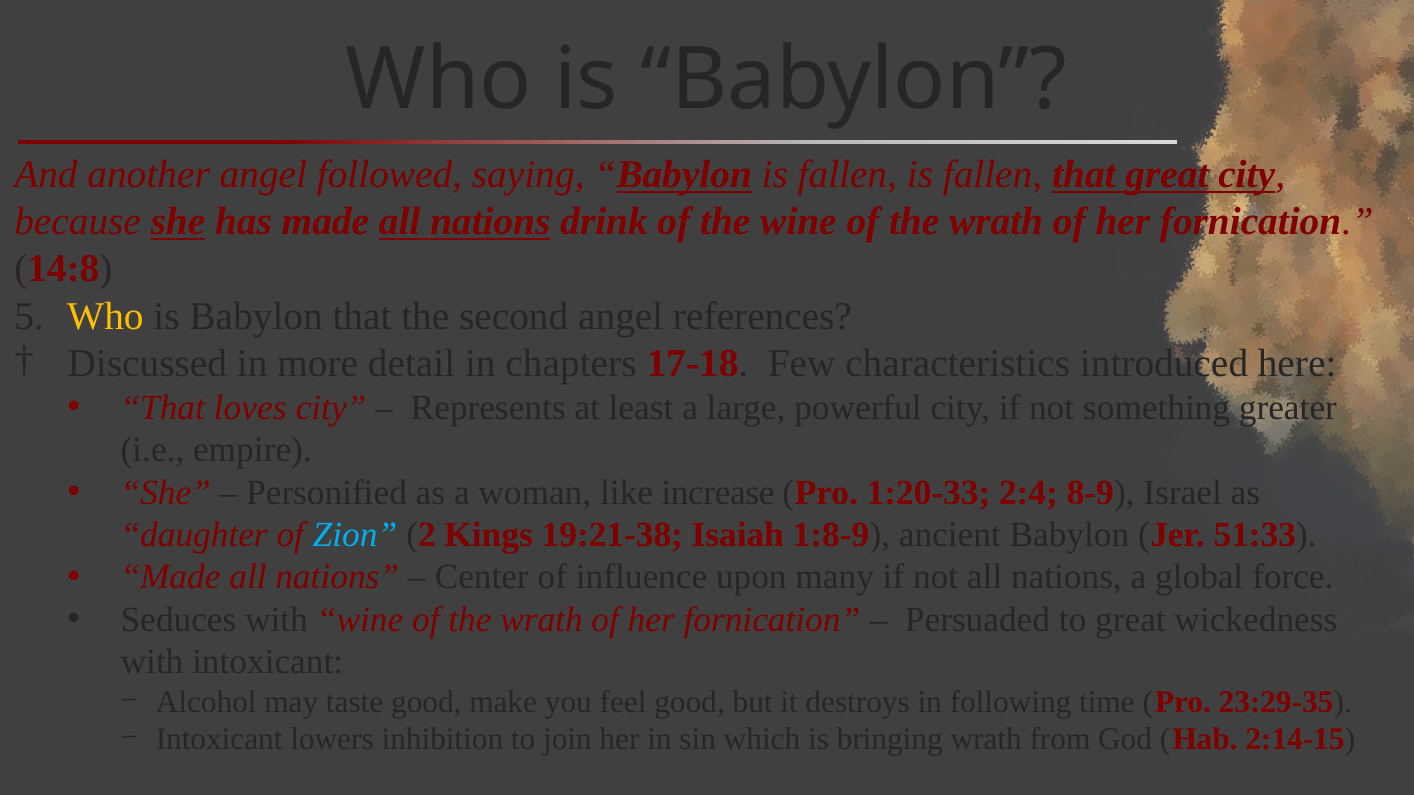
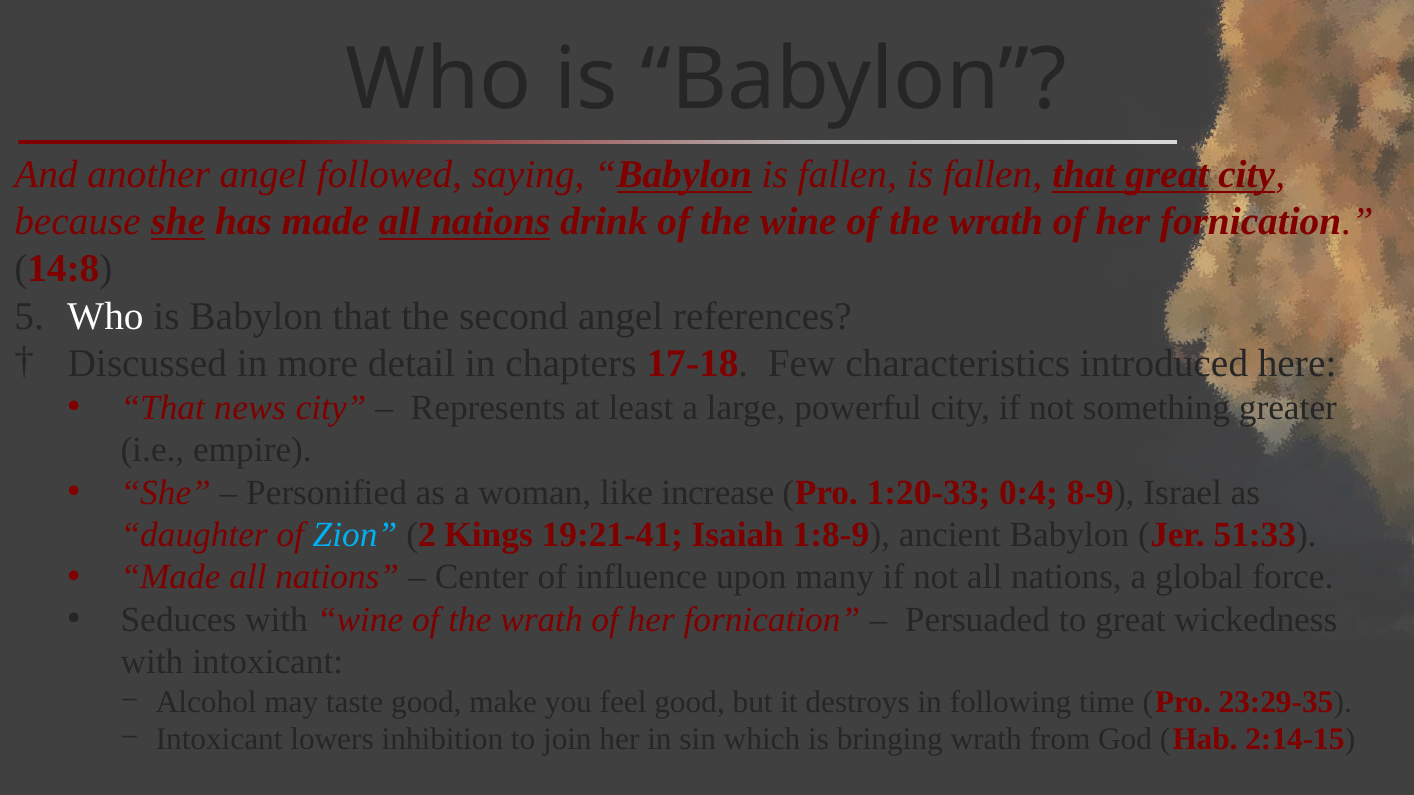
Who at (105, 316) colour: yellow -> white
loves: loves -> news
2:4: 2:4 -> 0:4
19:21-38: 19:21-38 -> 19:21-41
